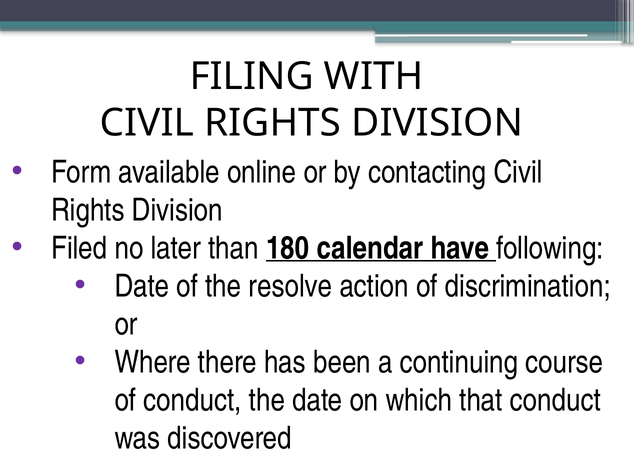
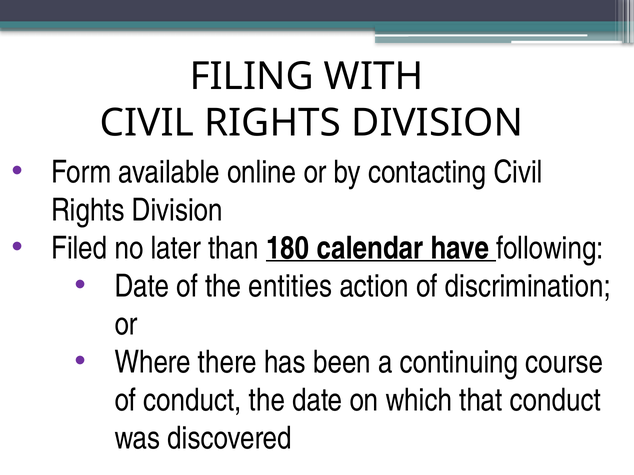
resolve: resolve -> entities
